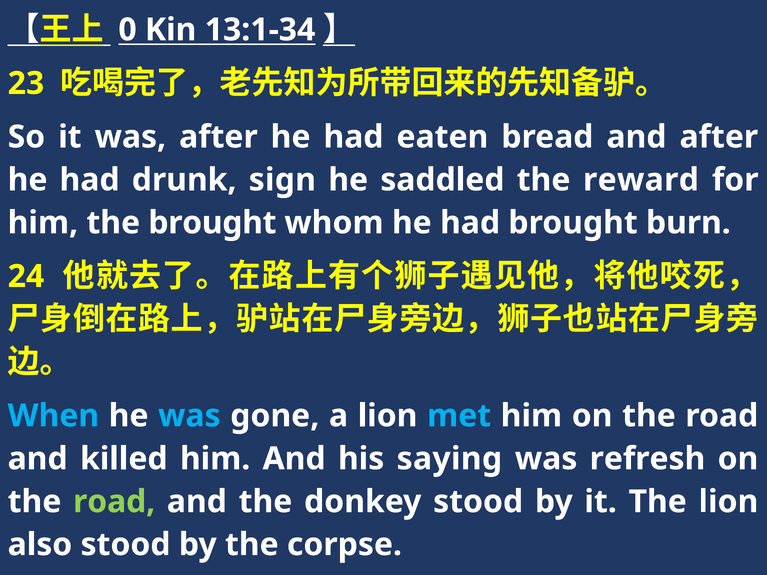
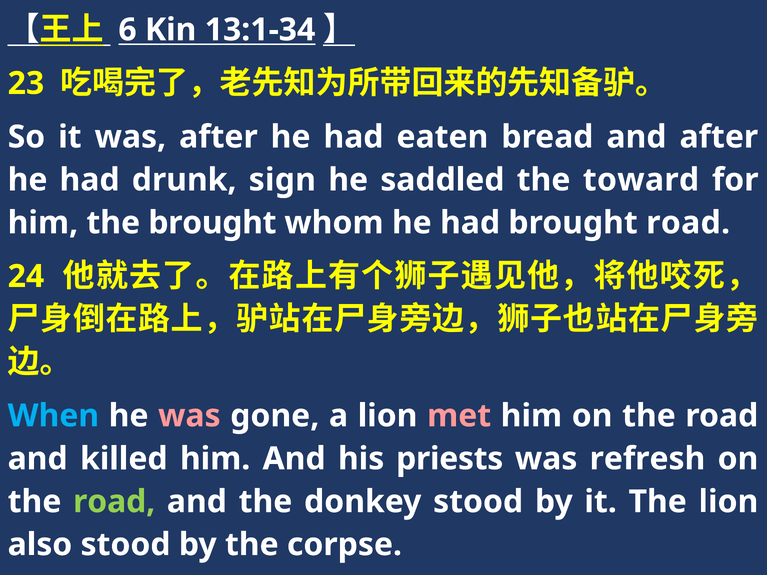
0: 0 -> 6
reward: reward -> toward
brought burn: burn -> road
was at (189, 416) colour: light blue -> pink
met colour: light blue -> pink
saying: saying -> priests
